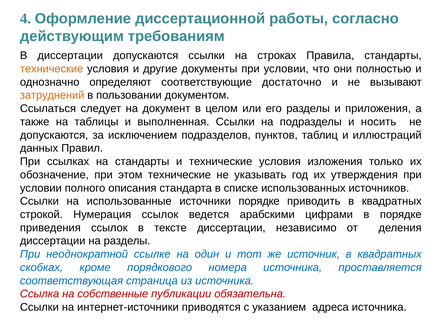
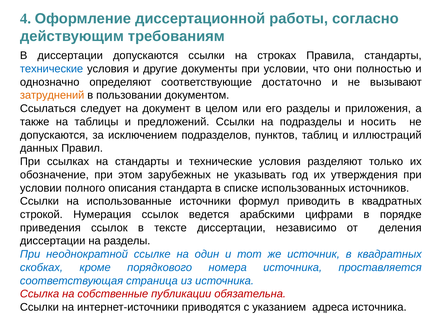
технические at (52, 69) colour: orange -> blue
выполненная: выполненная -> предложений
изложения: изложения -> разделяют
этом технические: технические -> зарубежных
источники порядке: порядке -> формул
